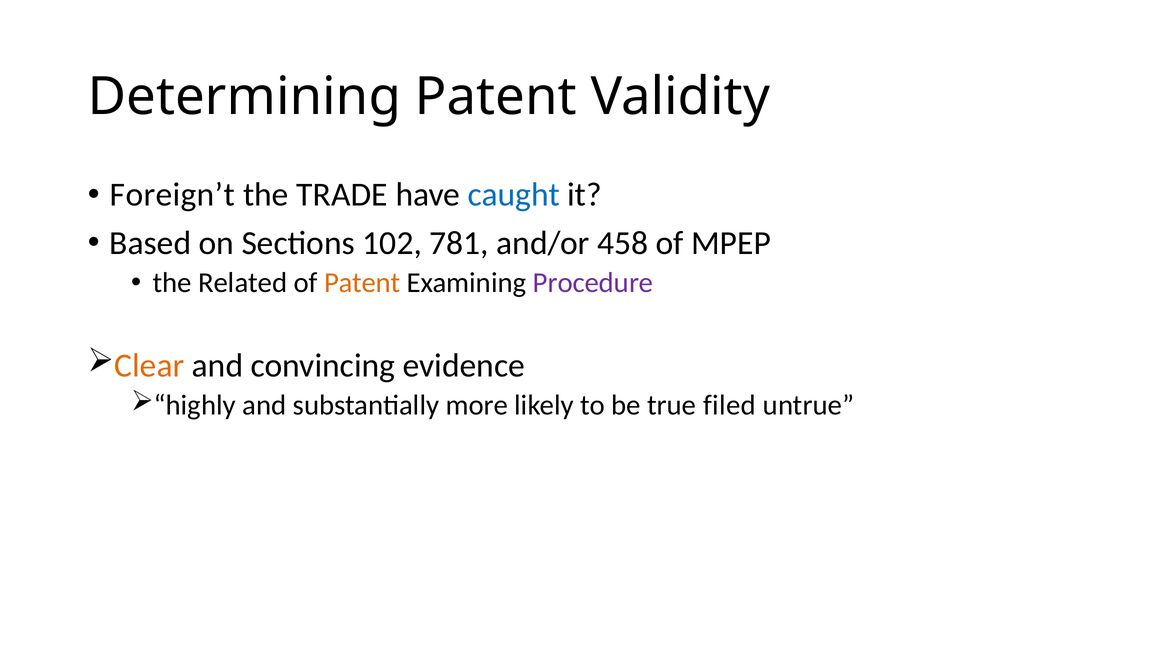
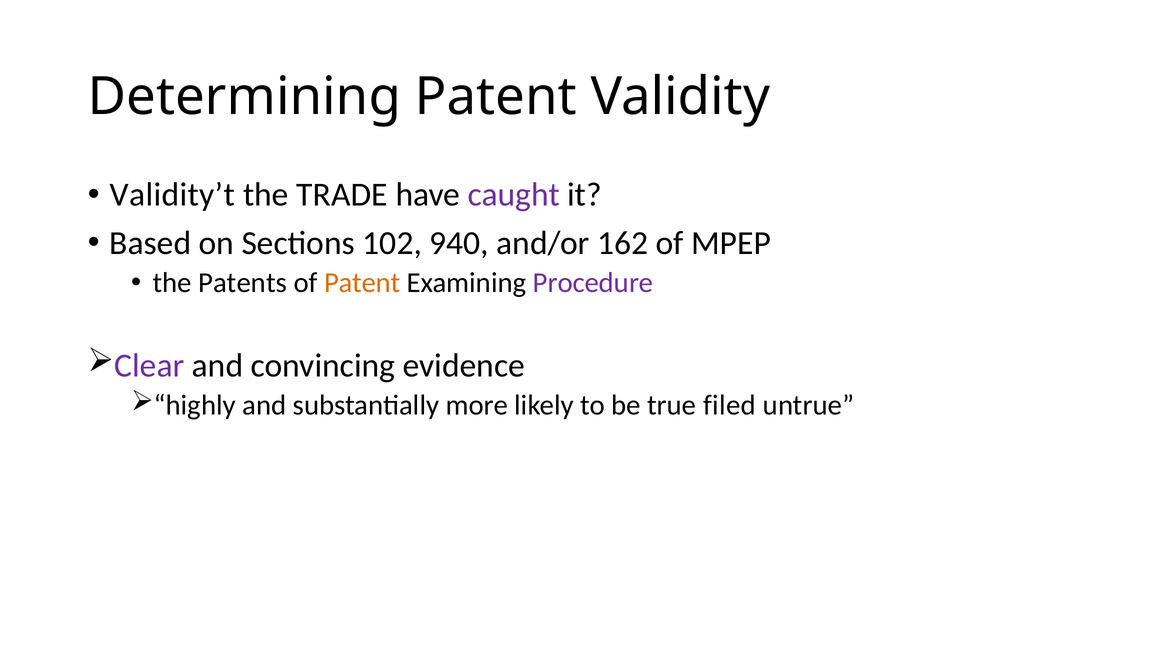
Foreign’t: Foreign’t -> Validity’t
caught colour: blue -> purple
781: 781 -> 940
458: 458 -> 162
Related: Related -> Patents
Clear colour: orange -> purple
